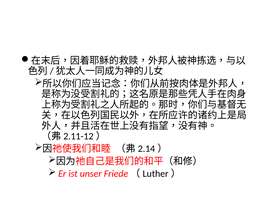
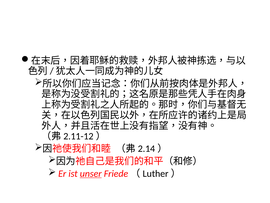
unser underline: none -> present
